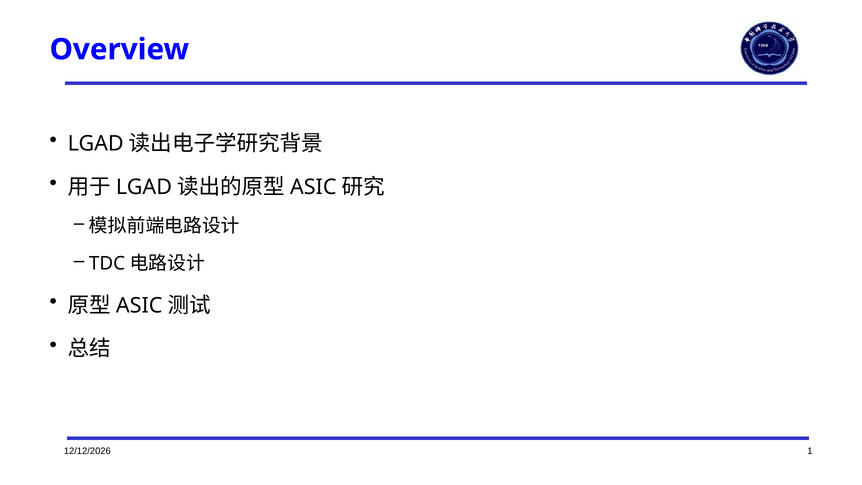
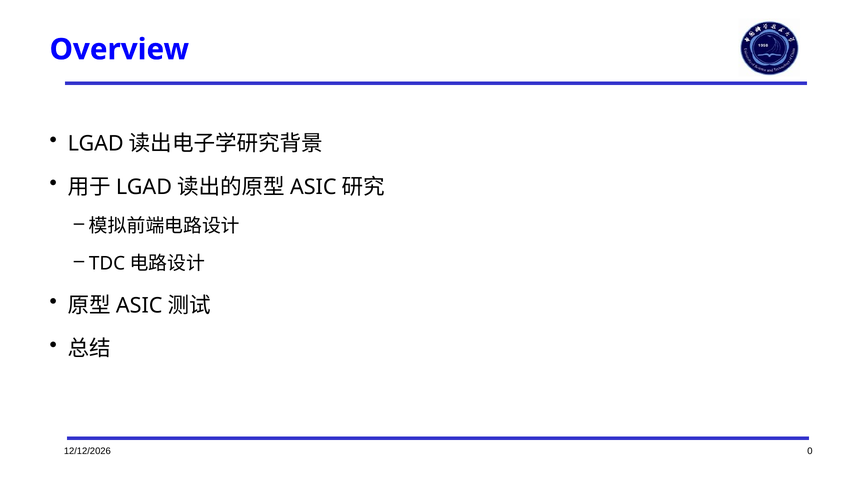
1: 1 -> 0
